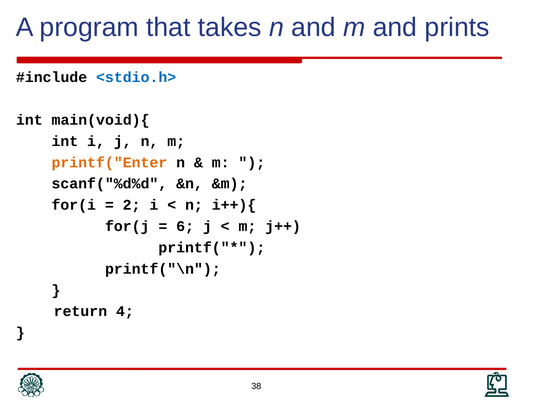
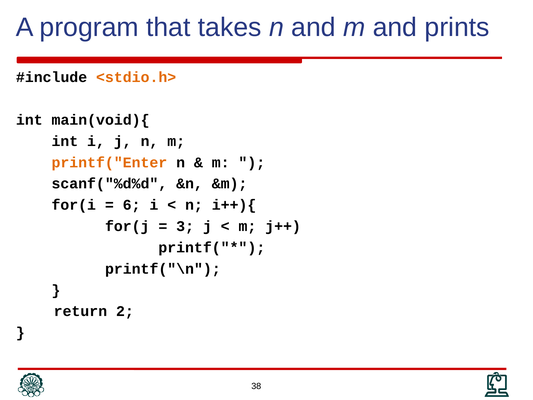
<stdio.h> colour: blue -> orange
2: 2 -> 6
6: 6 -> 3
4: 4 -> 2
